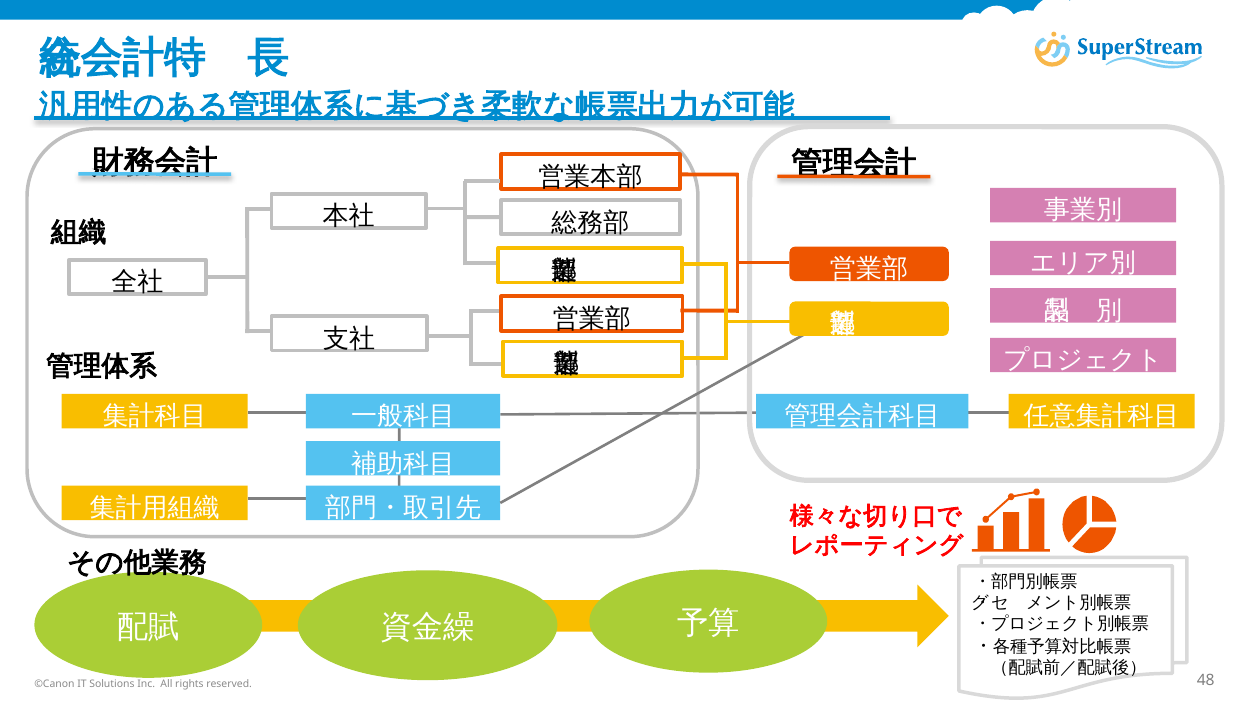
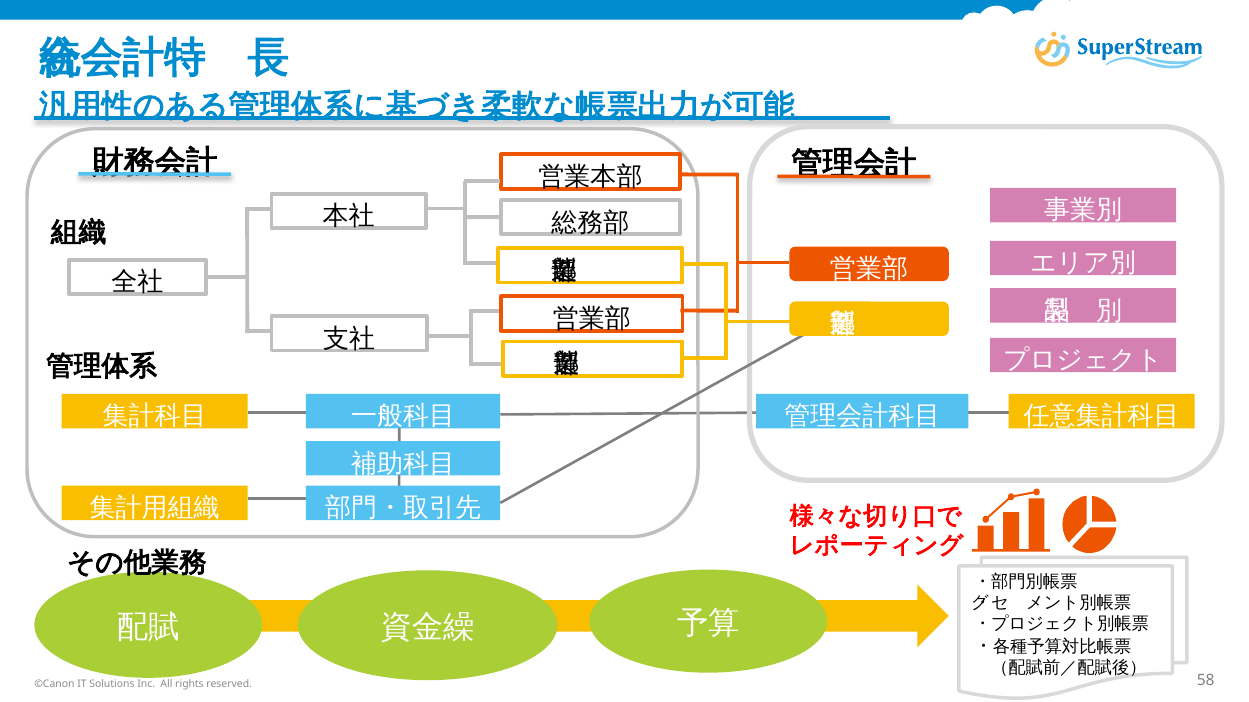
48: 48 -> 58
